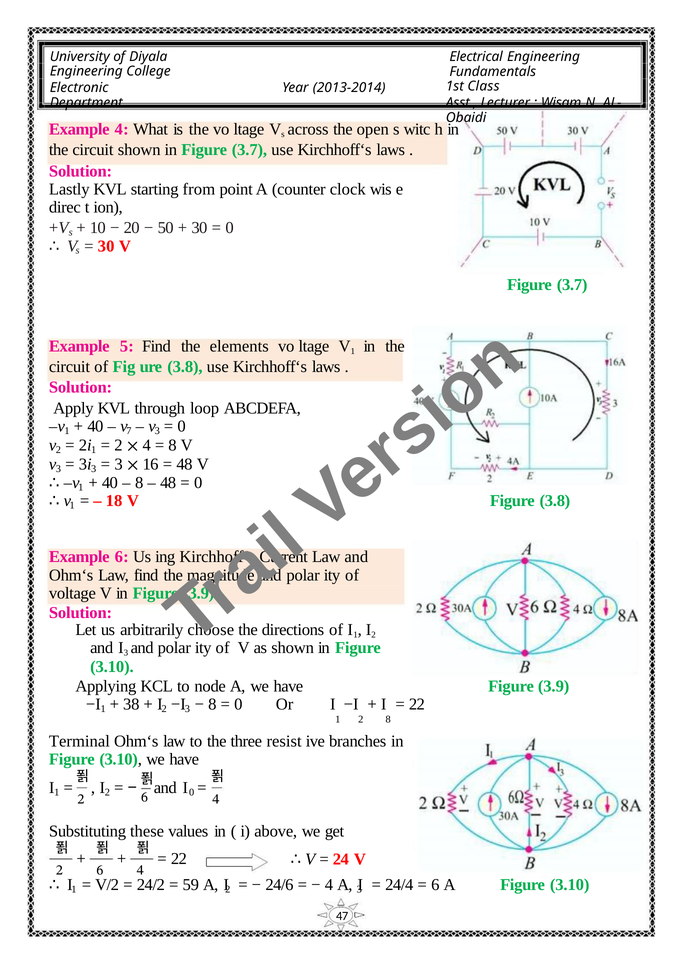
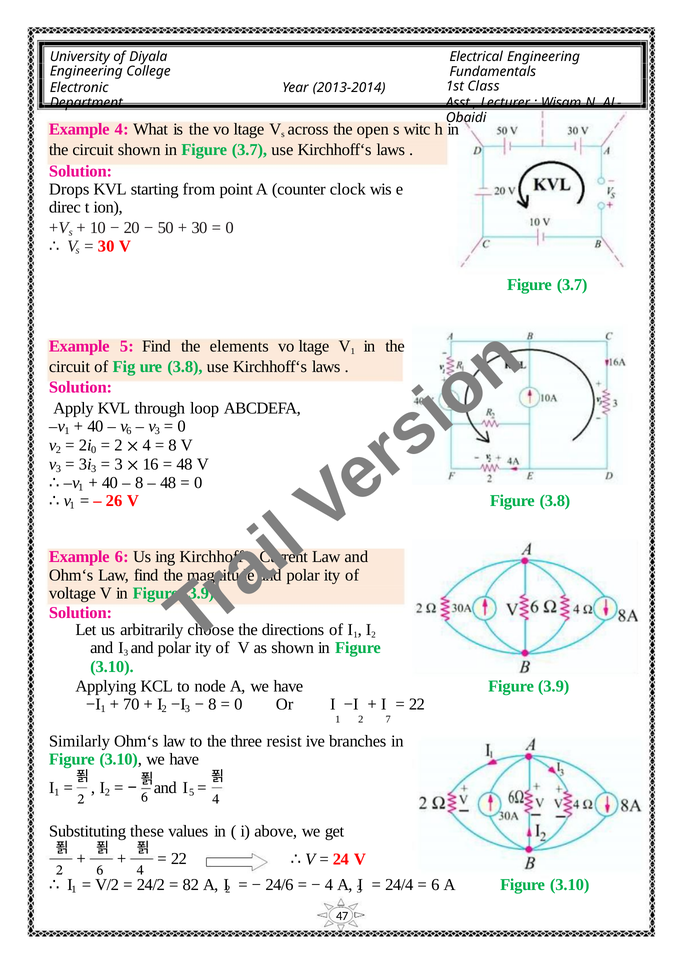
Lastly: Lastly -> Drops
1 7: 7 -> 6
2 1: 1 -> 0
18: 18 -> 26
38: 38 -> 70
2 8: 8 -> 7
Terminal: Terminal -> Similarly
2 0: 0 -> 5
59: 59 -> 82
